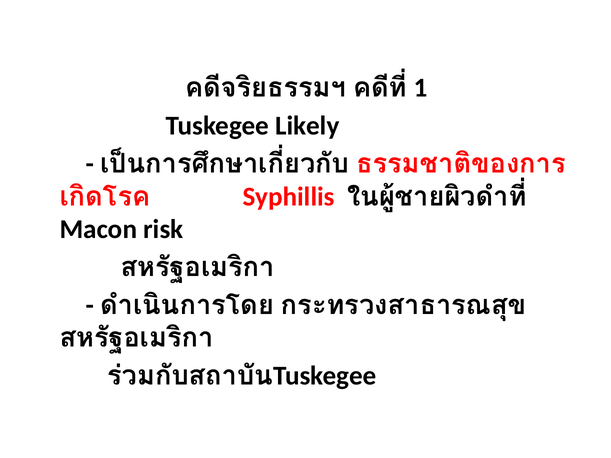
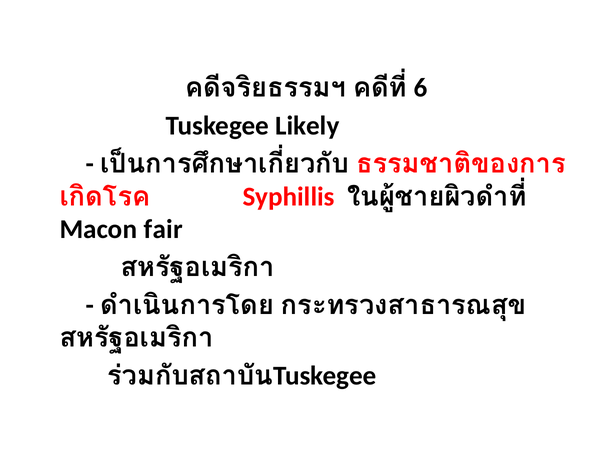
1: 1 -> 6
risk: risk -> fair
